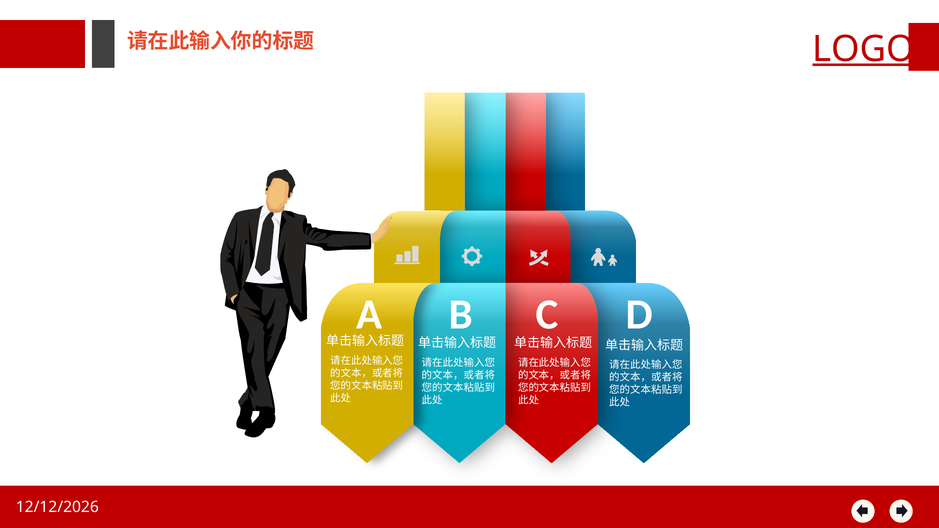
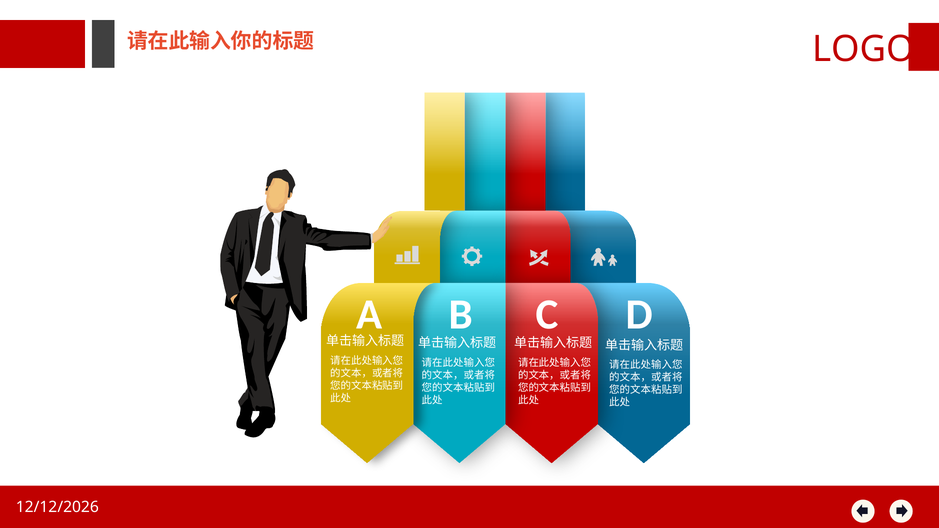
LOGO underline: present -> none
